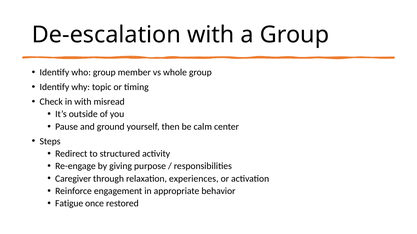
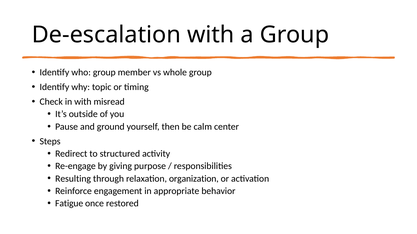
Caregiver: Caregiver -> Resulting
experiences: experiences -> organization
